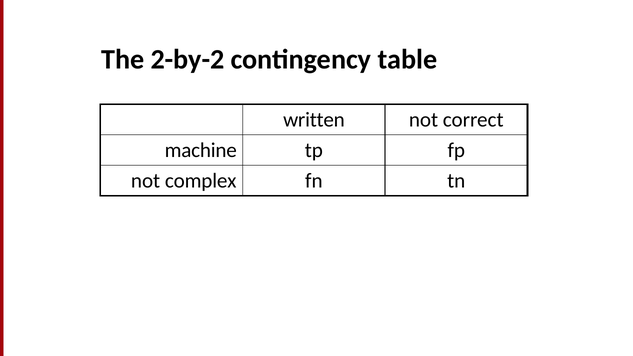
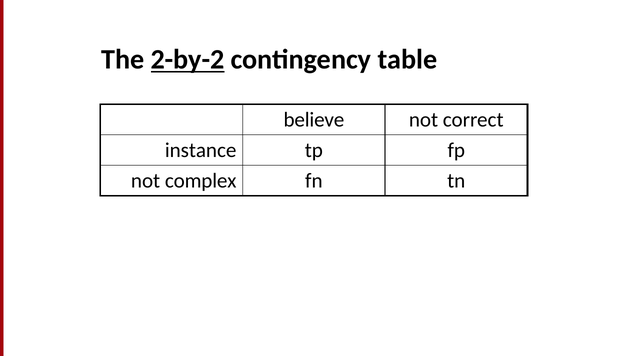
2-by-2 underline: none -> present
written: written -> believe
machine: machine -> instance
